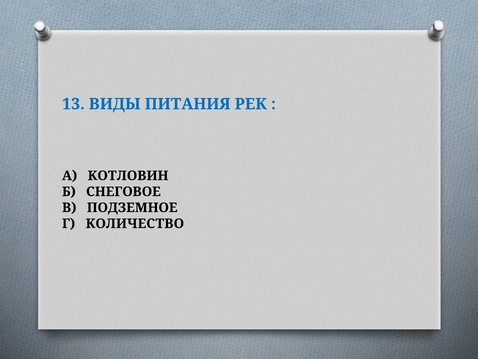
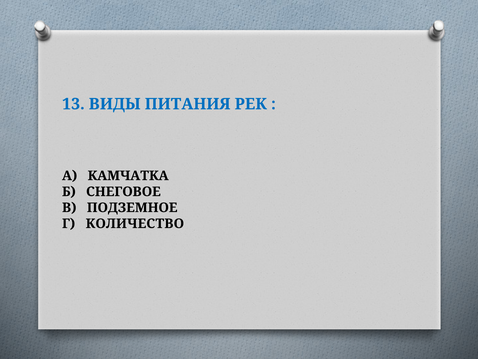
КОТЛОВИН: КОТЛОВИН -> КАМЧАТКА
